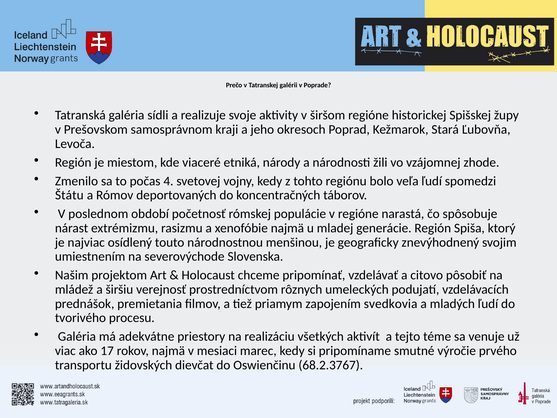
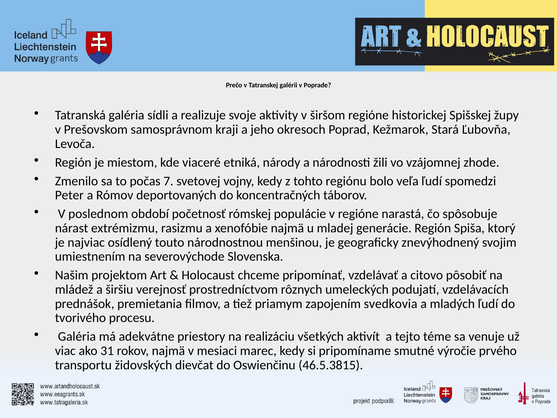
4: 4 -> 7
Štátu: Štátu -> Peter
17: 17 -> 31
68.2.3767: 68.2.3767 -> 46.5.3815
